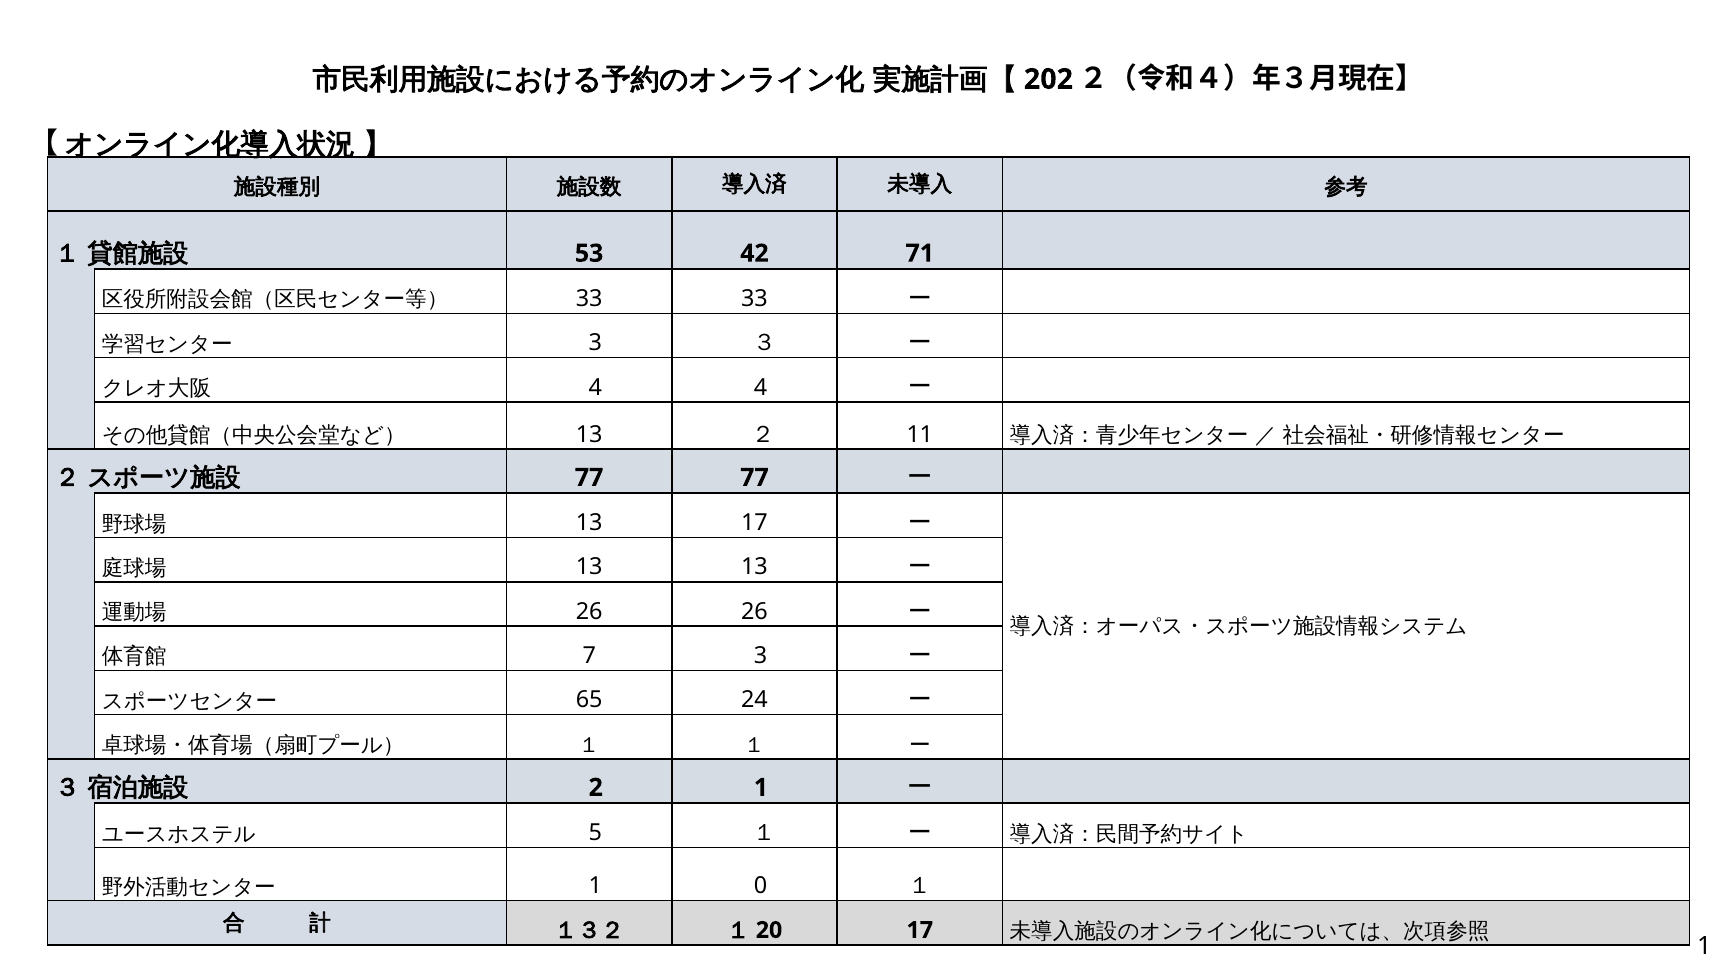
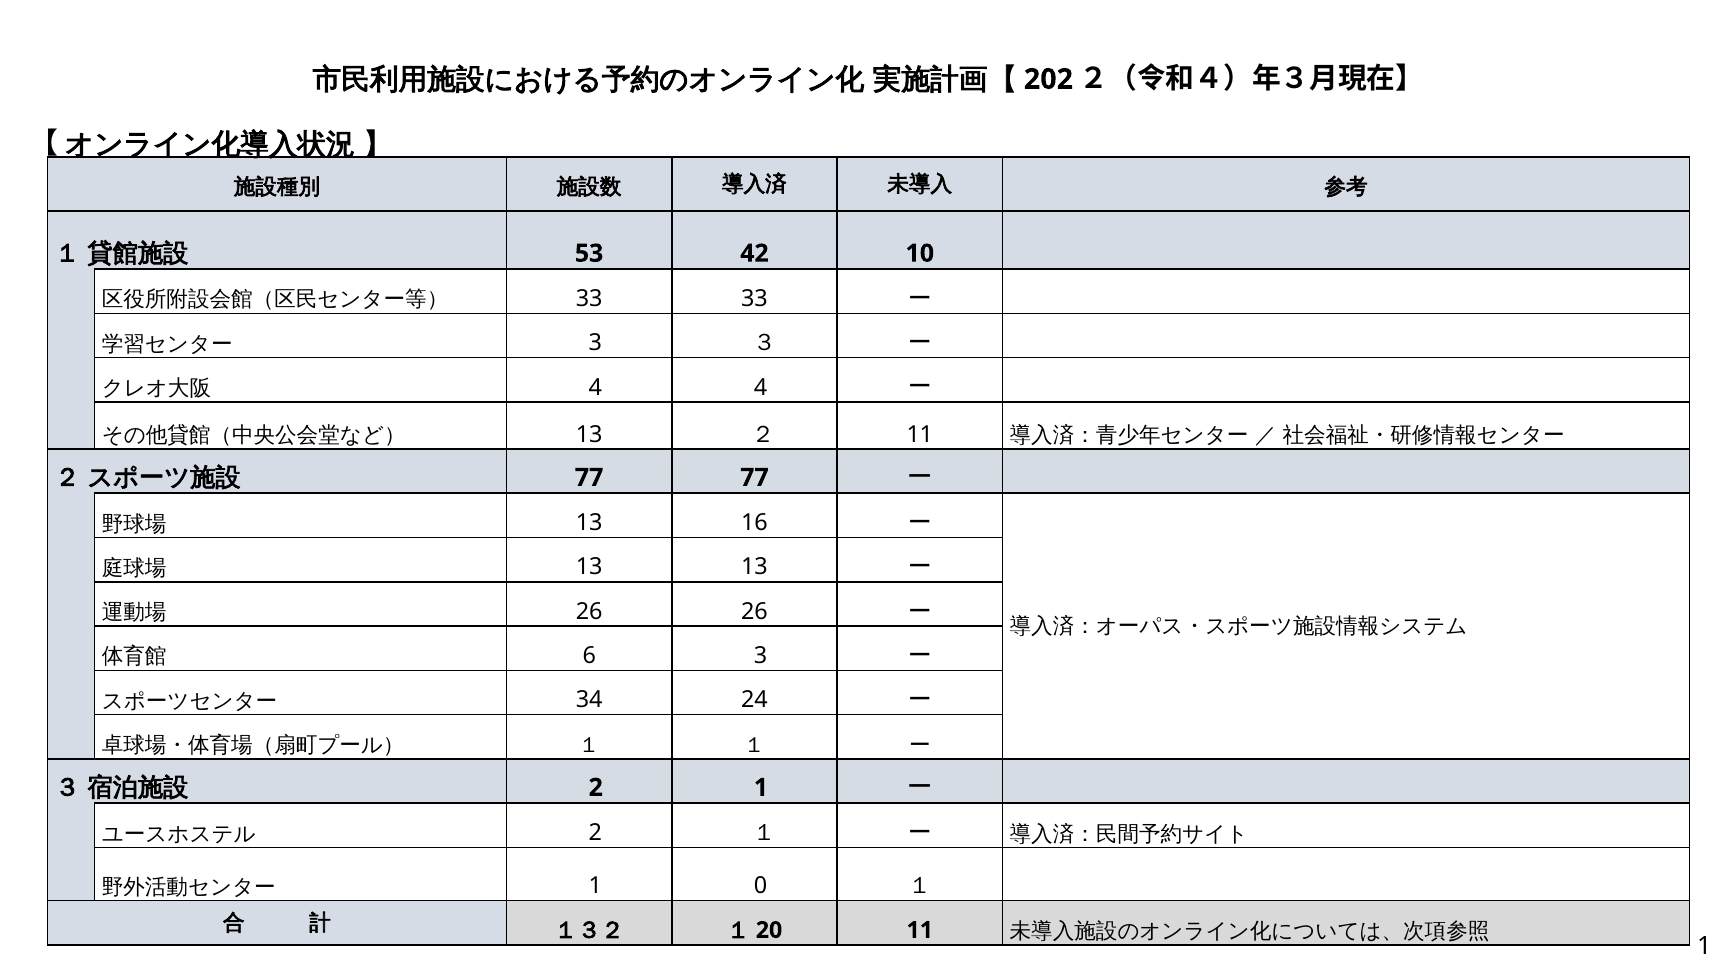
71: 71 -> 10
13 17: 17 -> 16
7: 7 -> 6
65: 65 -> 34
5 at (595, 832): 5 -> 2
17 at (920, 930): 17 -> 11
